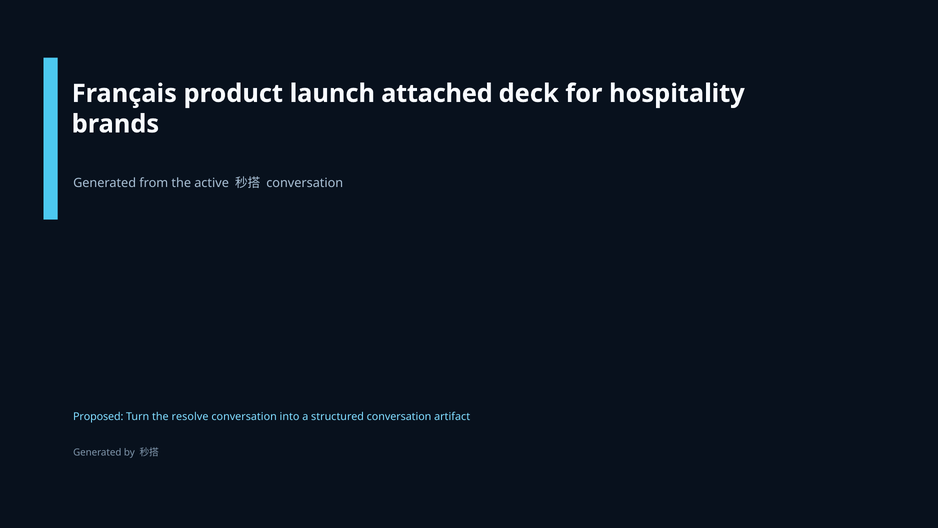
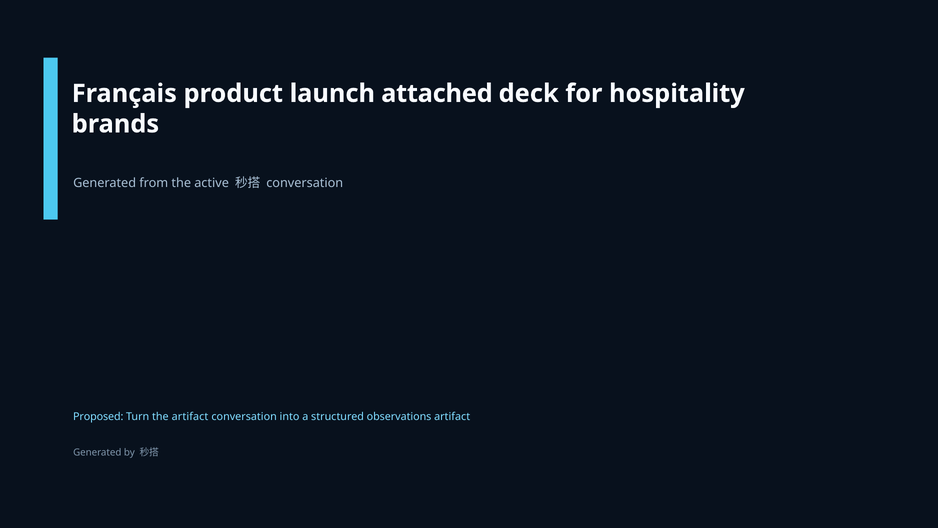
the resolve: resolve -> artifact
structured conversation: conversation -> observations
